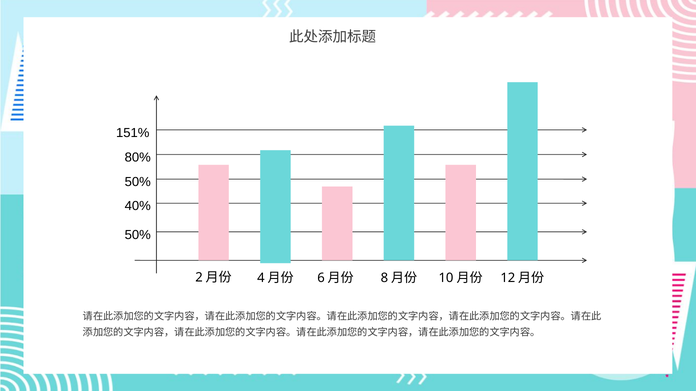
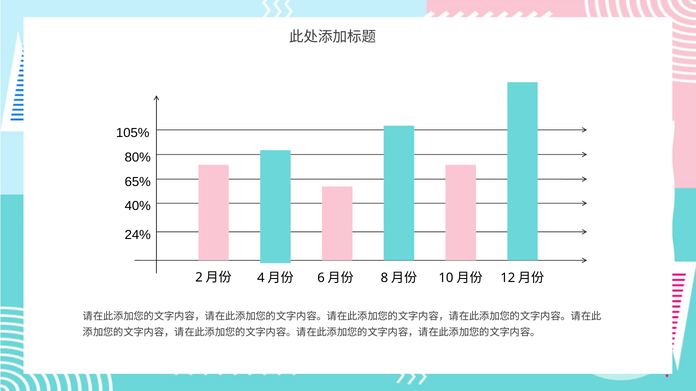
151%: 151% -> 105%
50% at (138, 182): 50% -> 65%
50% at (138, 235): 50% -> 24%
